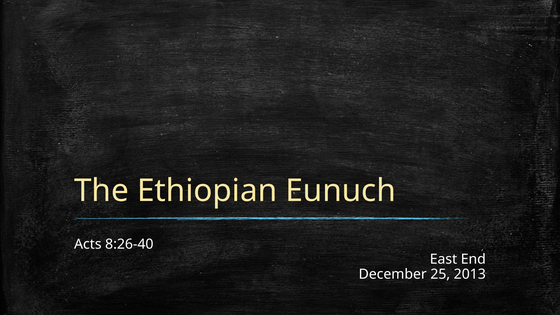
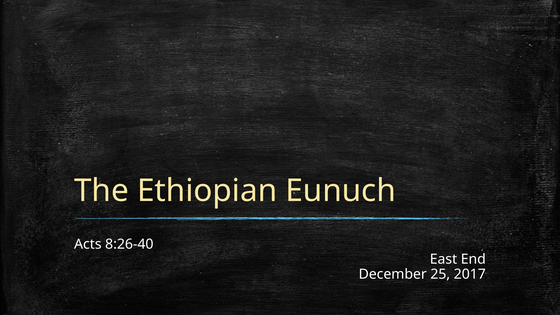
2013: 2013 -> 2017
